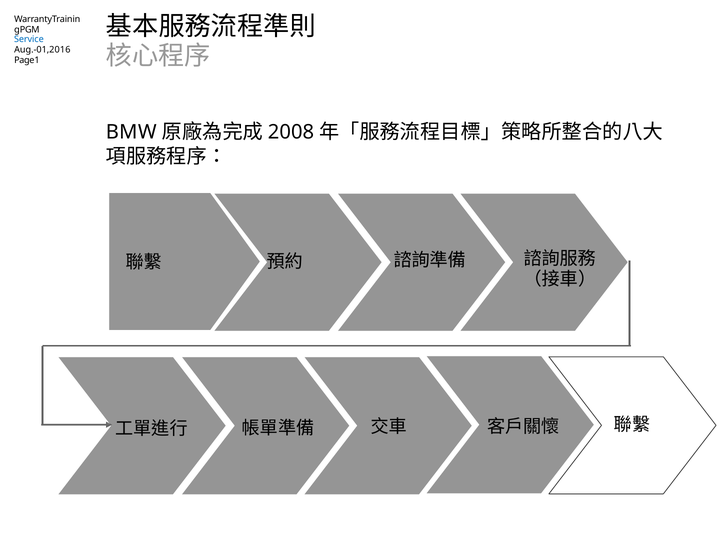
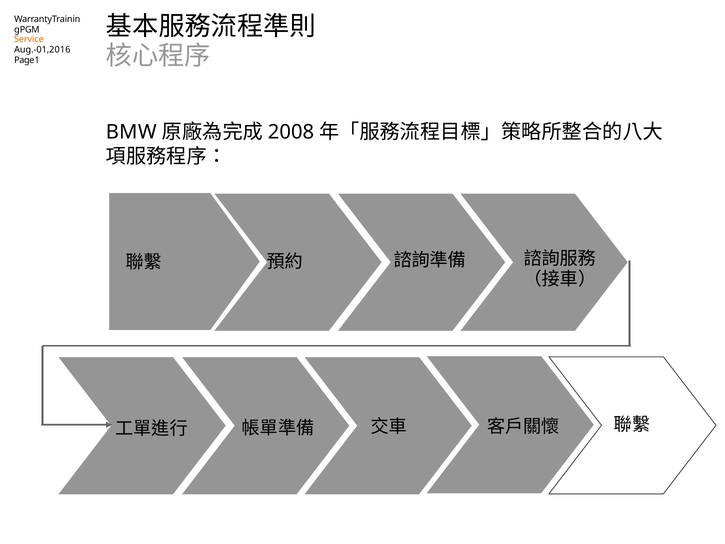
Service colour: blue -> orange
